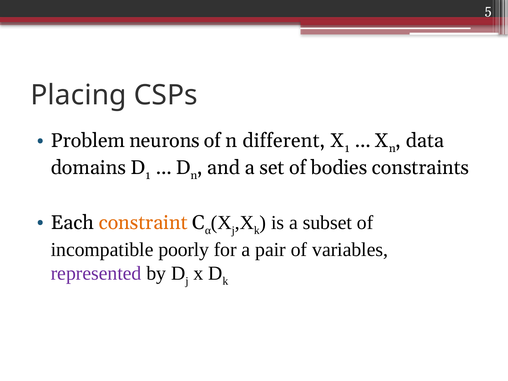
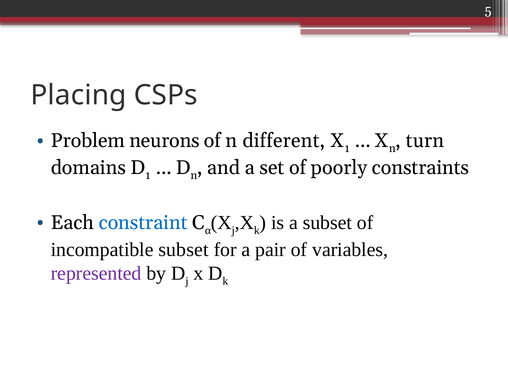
data: data -> turn
bodies: bodies -> poorly
constraint colour: orange -> blue
incompatible poorly: poorly -> subset
